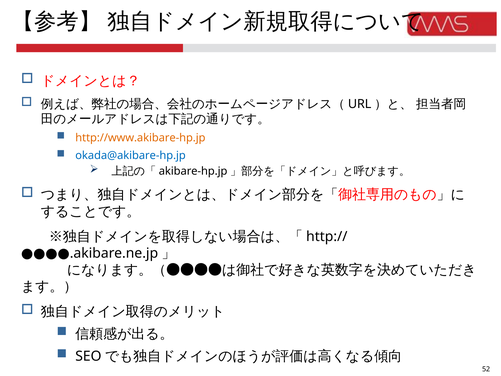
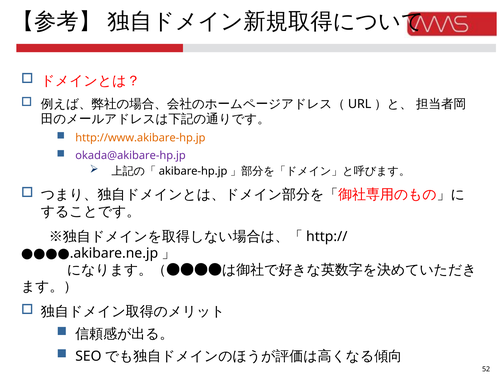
okada@akibare-hp.jp colour: blue -> purple
